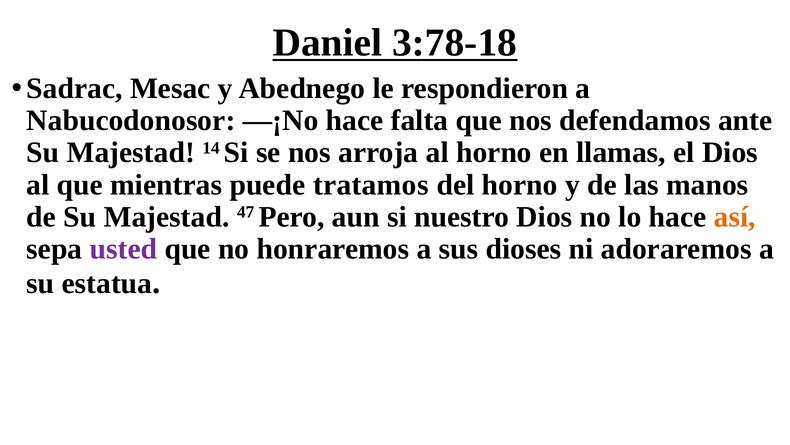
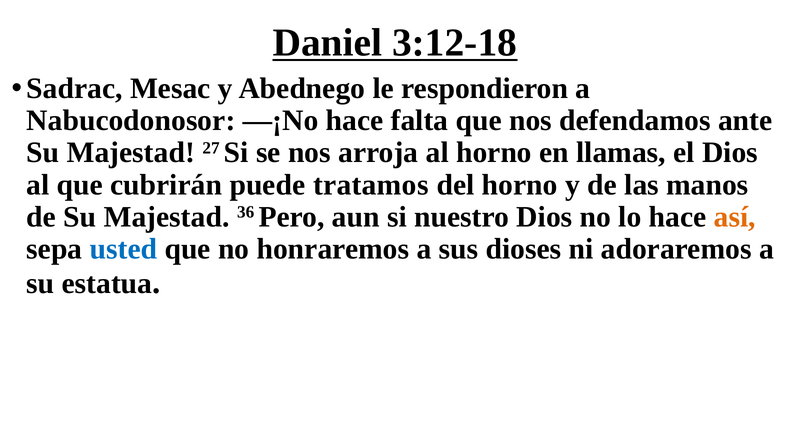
3:78-18: 3:78-18 -> 3:12-18
14: 14 -> 27
mientras: mientras -> cubrirán
47: 47 -> 36
usted colour: purple -> blue
